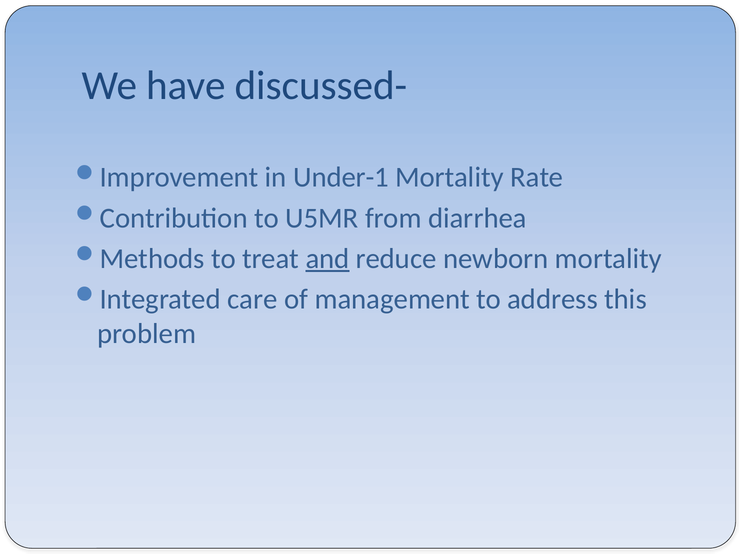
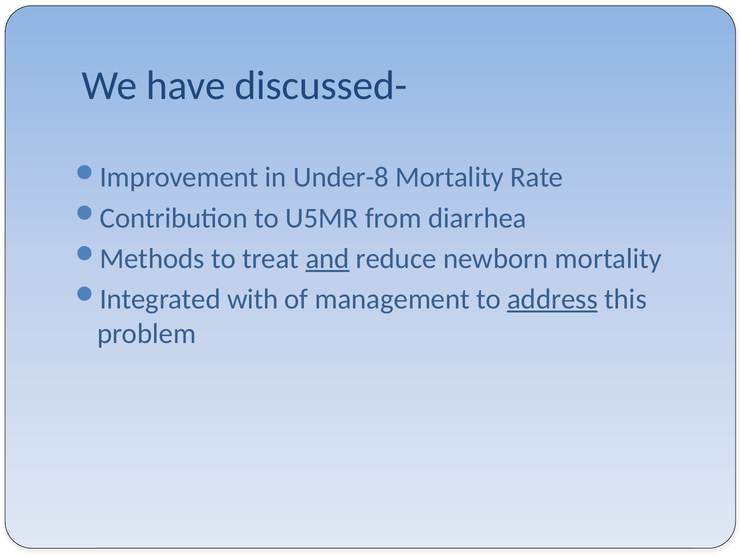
Under-1: Under-1 -> Under-8
care: care -> with
address underline: none -> present
